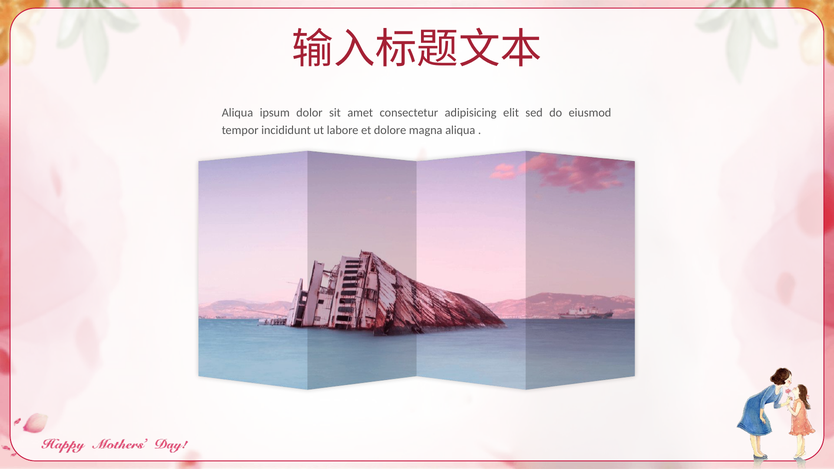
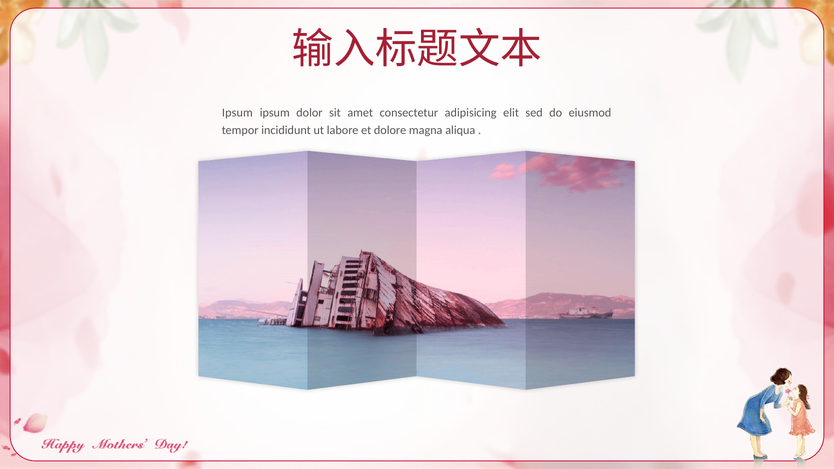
Aliqua at (237, 113): Aliqua -> Ipsum
